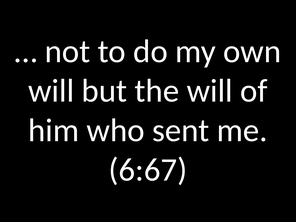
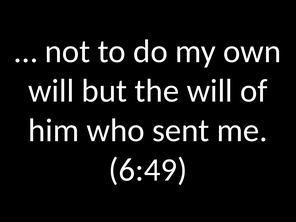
6:67: 6:67 -> 6:49
